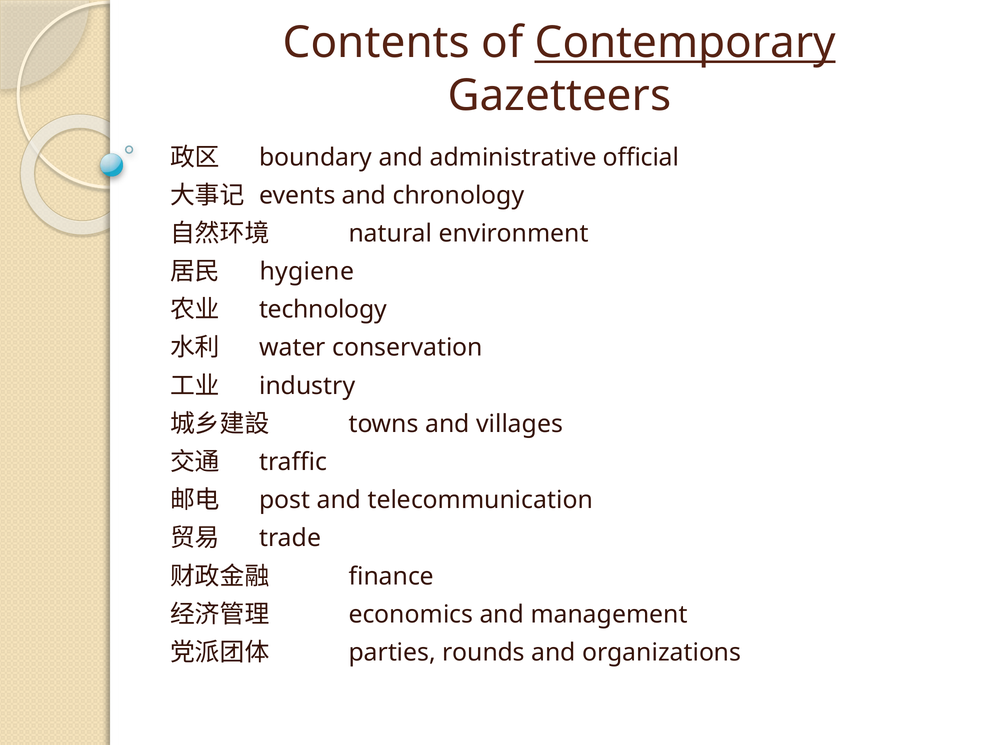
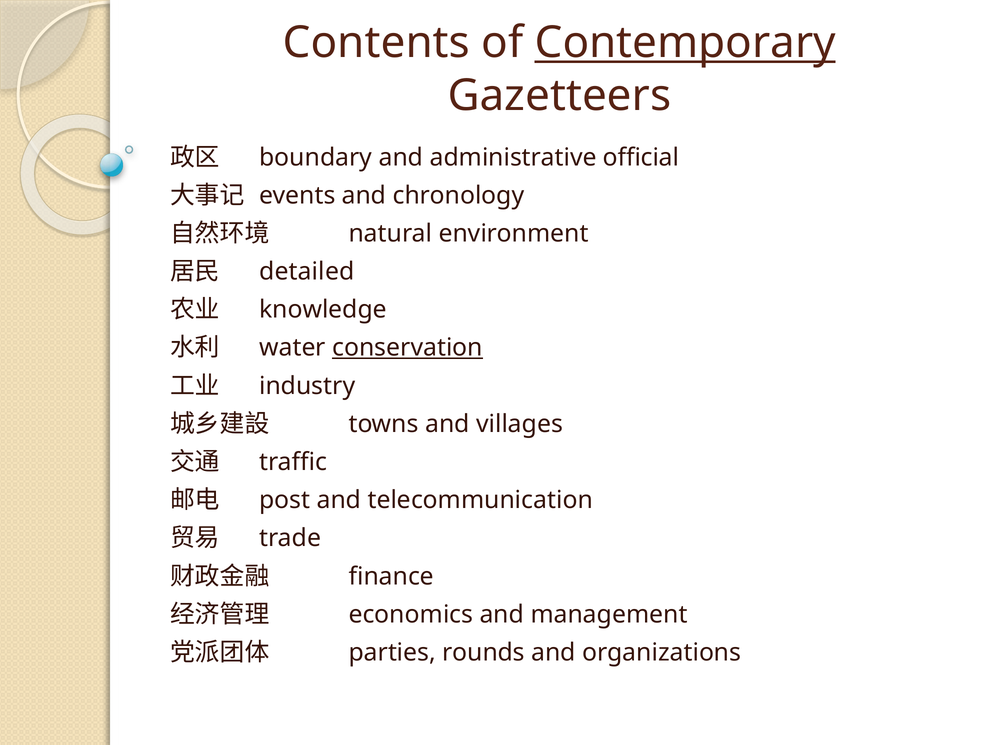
hygiene: hygiene -> detailed
technology: technology -> knowledge
conservation underline: none -> present
